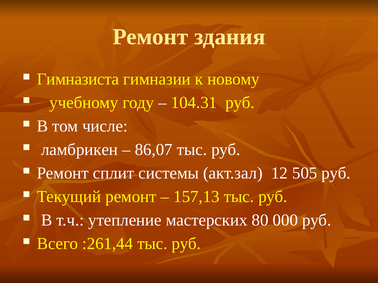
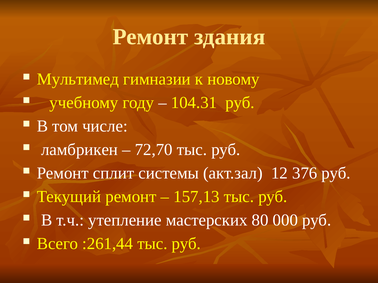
Гимназиста: Гимназиста -> Мультимед
86,07: 86,07 -> 72,70
505: 505 -> 376
